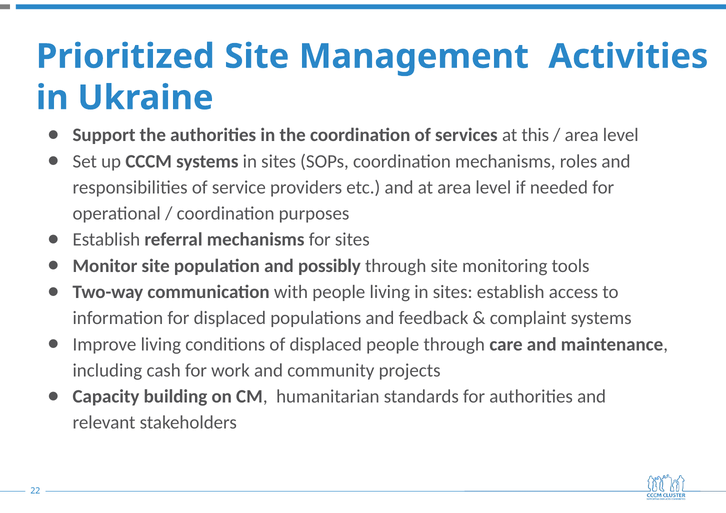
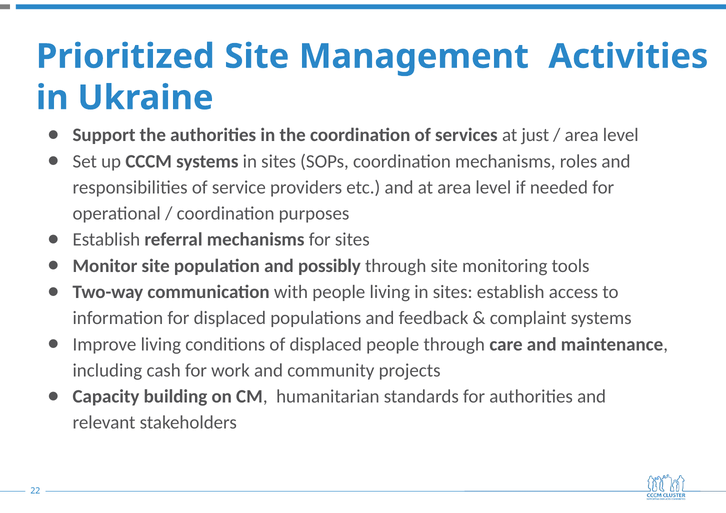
this: this -> just
